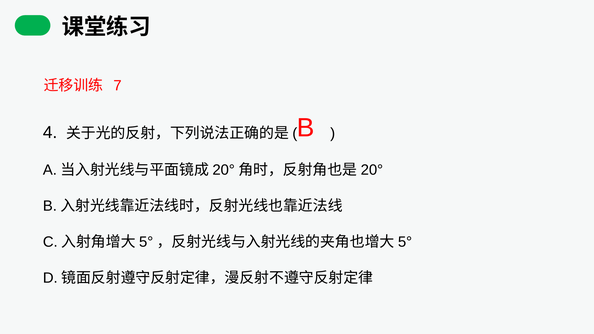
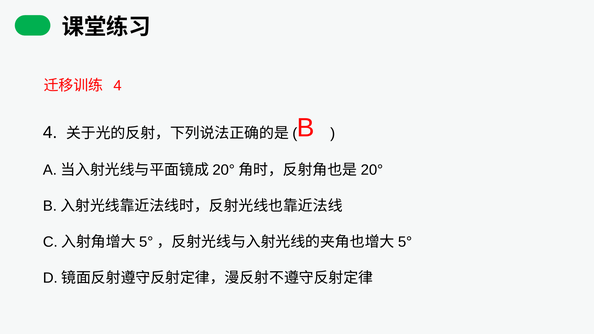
7 at (117, 86): 7 -> 4
